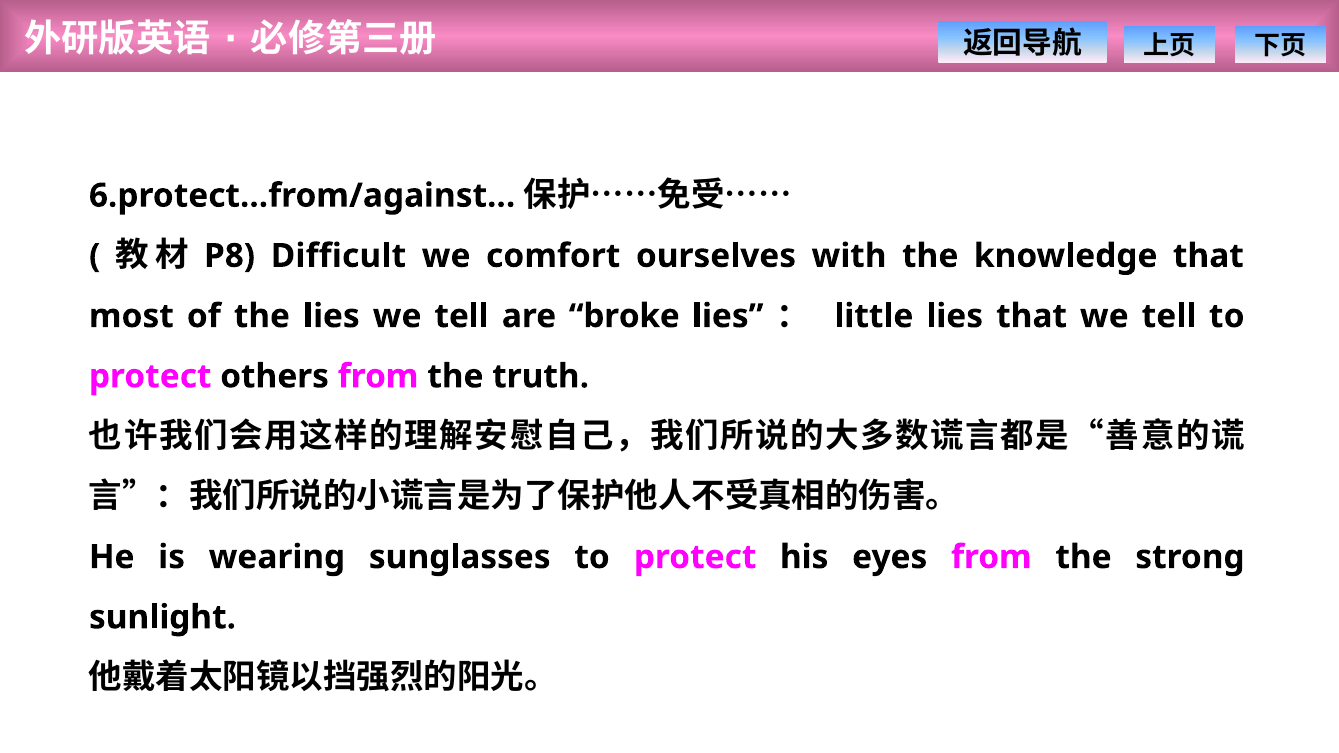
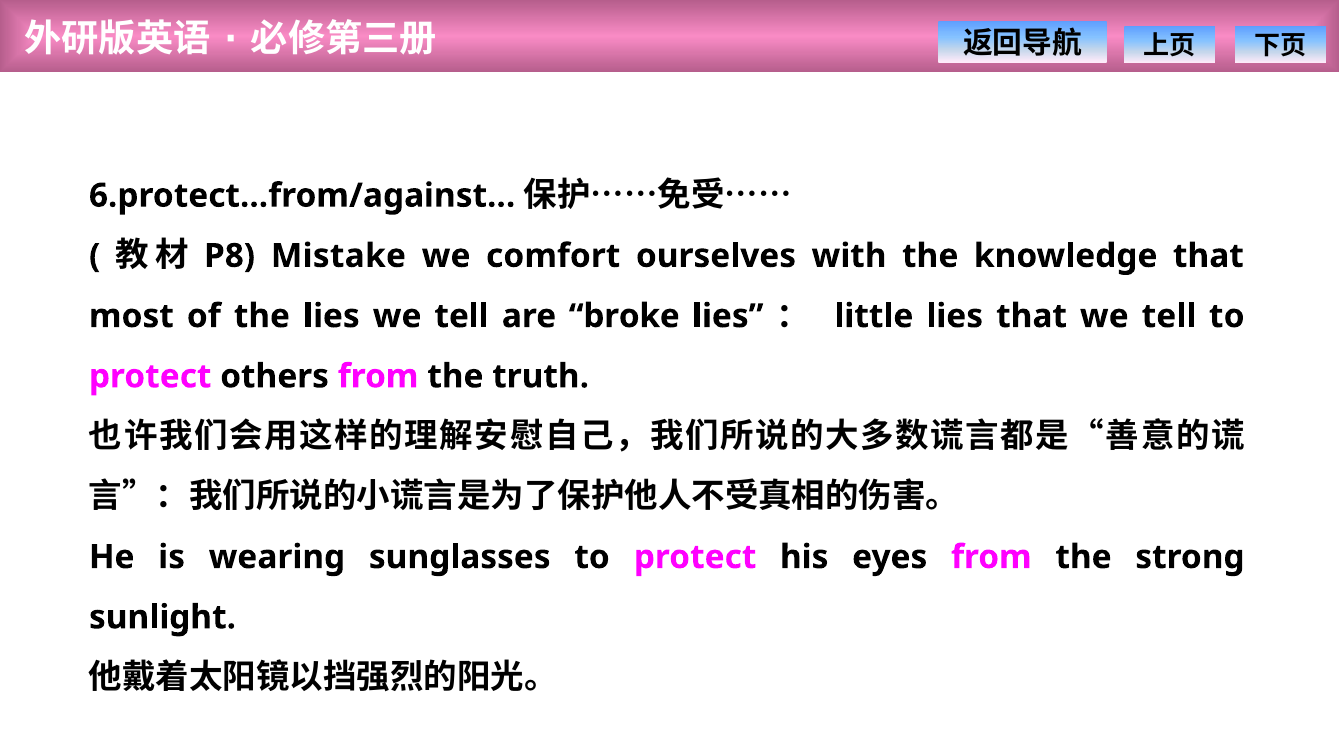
Difficult: Difficult -> Mistake
